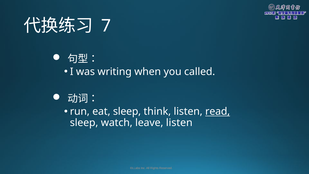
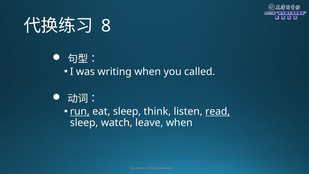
7: 7 -> 8
run underline: none -> present
leave listen: listen -> when
